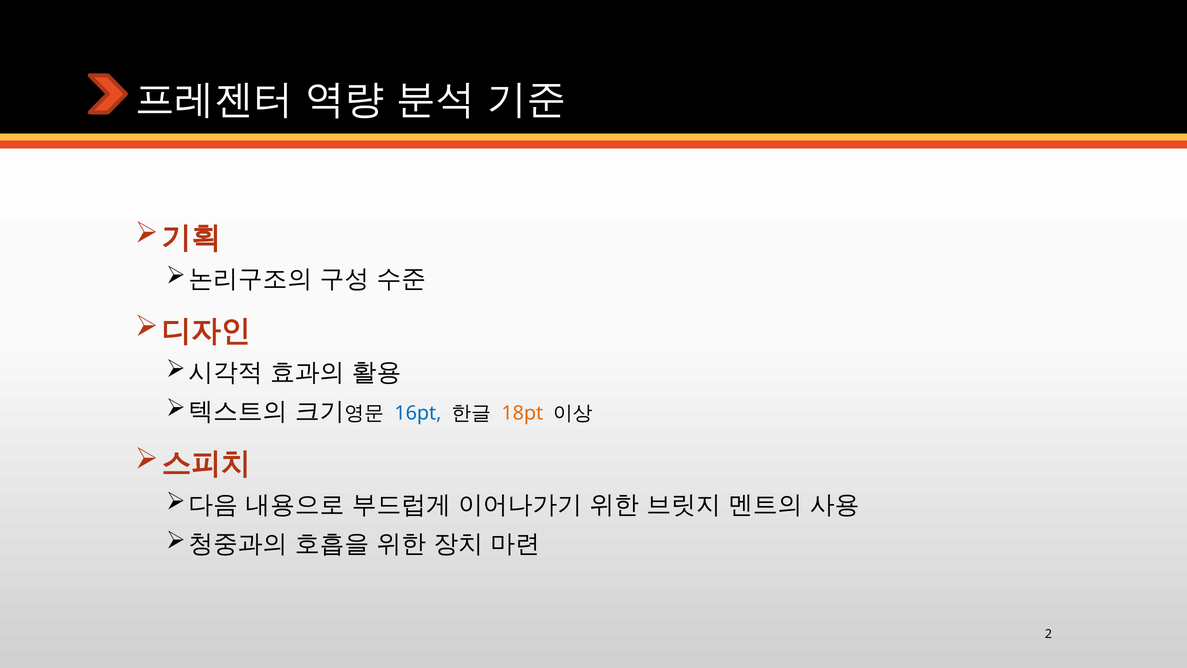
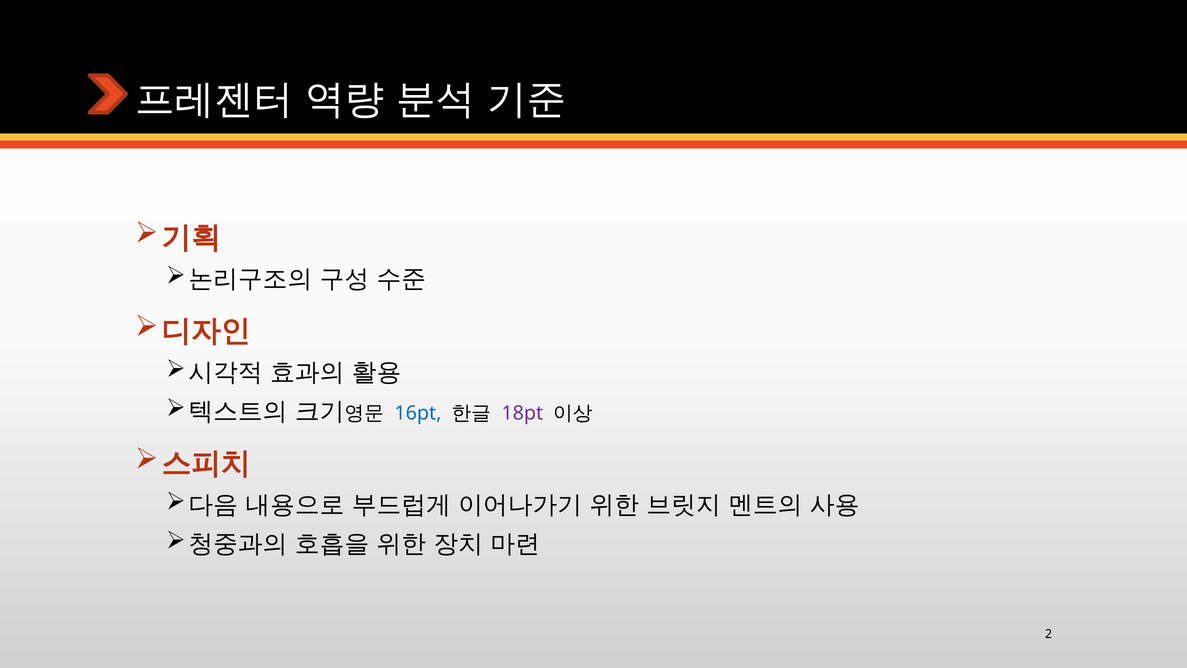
18pt colour: orange -> purple
